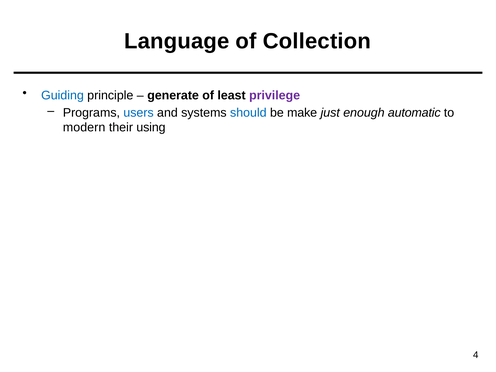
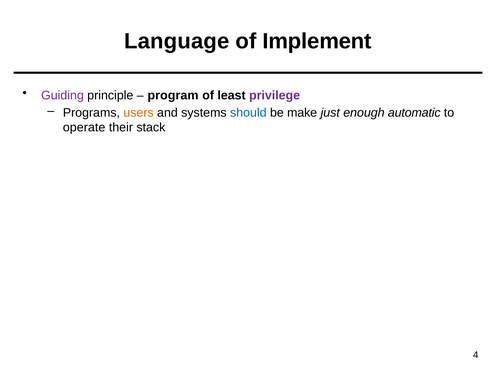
Collection: Collection -> Implement
Guiding colour: blue -> purple
generate: generate -> program
users colour: blue -> orange
modern: modern -> operate
using: using -> stack
